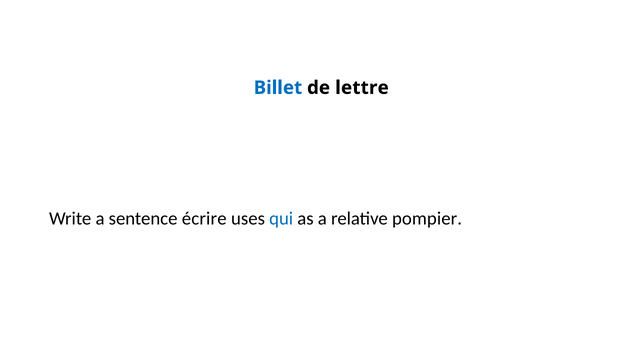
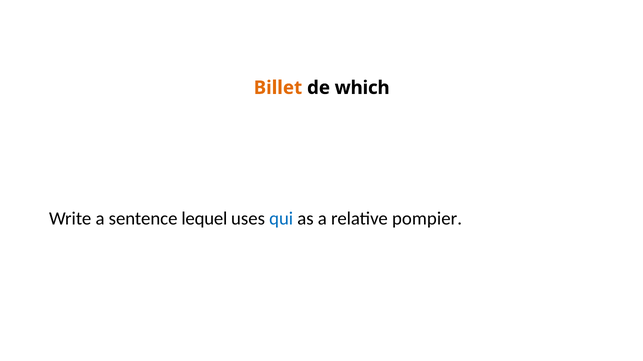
Billet colour: blue -> orange
lettre: lettre -> which
écrire: écrire -> lequel
